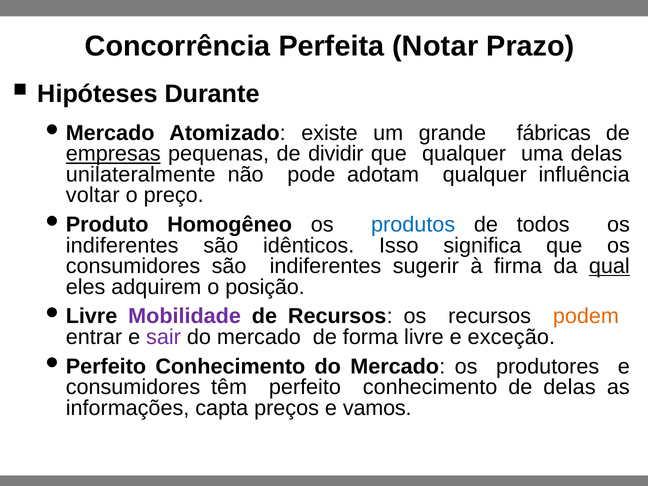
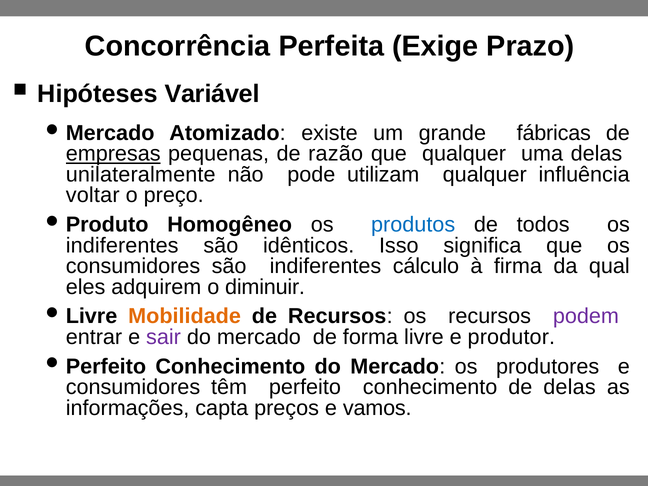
Notar: Notar -> Exige
Durante: Durante -> Variável
dividir: dividir -> razão
adotam: adotam -> utilizam
sugerir: sugerir -> cálculo
qual underline: present -> none
posição: posição -> diminuir
Mobilidade colour: purple -> orange
podem colour: orange -> purple
exceção: exceção -> produtor
